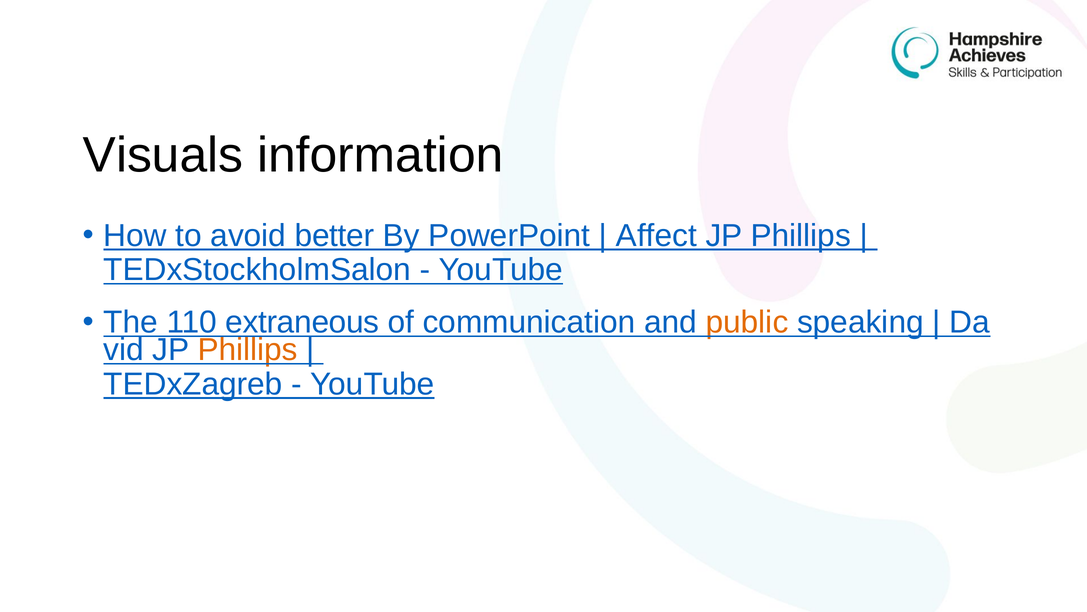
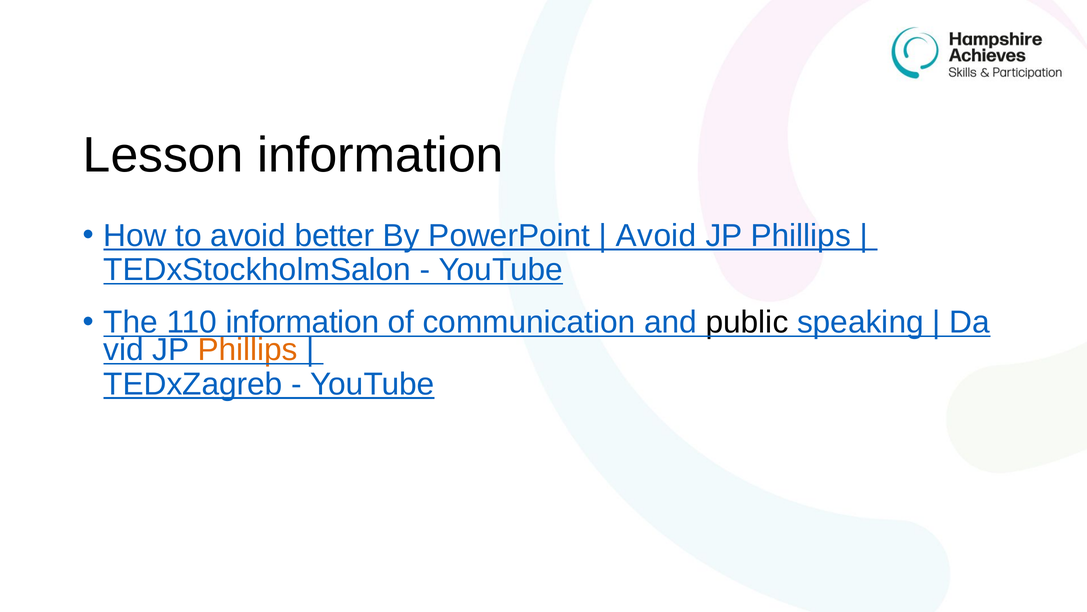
Visuals: Visuals -> Lesson
Affect at (656, 235): Affect -> Avoid
110 extraneous: extraneous -> information
public colour: orange -> black
